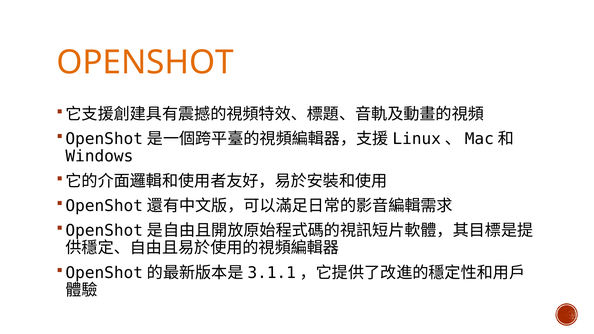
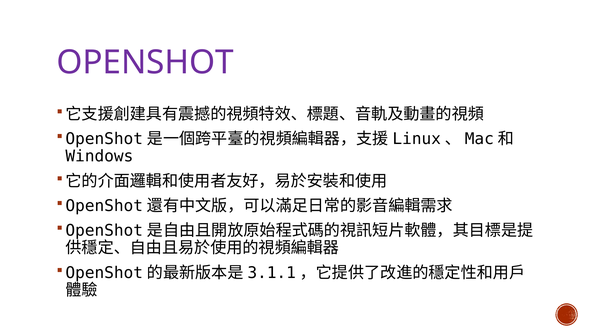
OPENSHOT colour: orange -> purple
